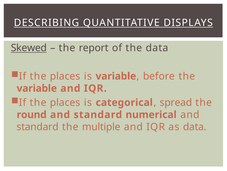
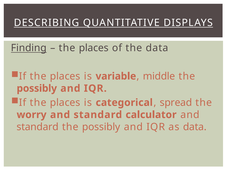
Skewed: Skewed -> Finding
report at (94, 48): report -> places
before: before -> middle
variable at (37, 88): variable -> possibly
round: round -> worry
numerical: numerical -> calculator
multiple at (101, 126): multiple -> possibly
